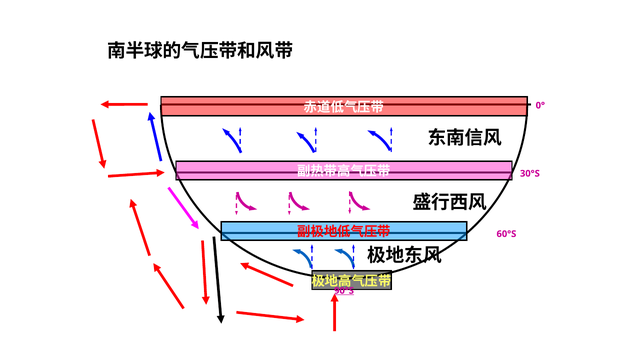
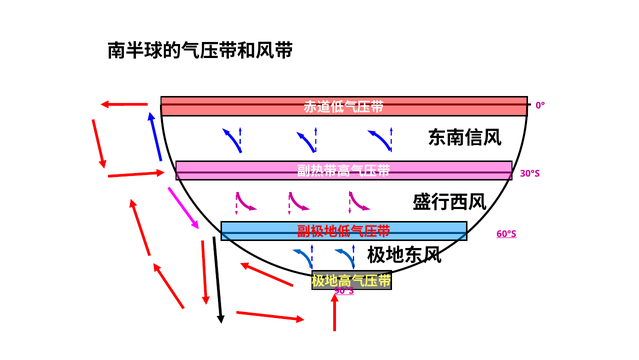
60°S underline: none -> present
